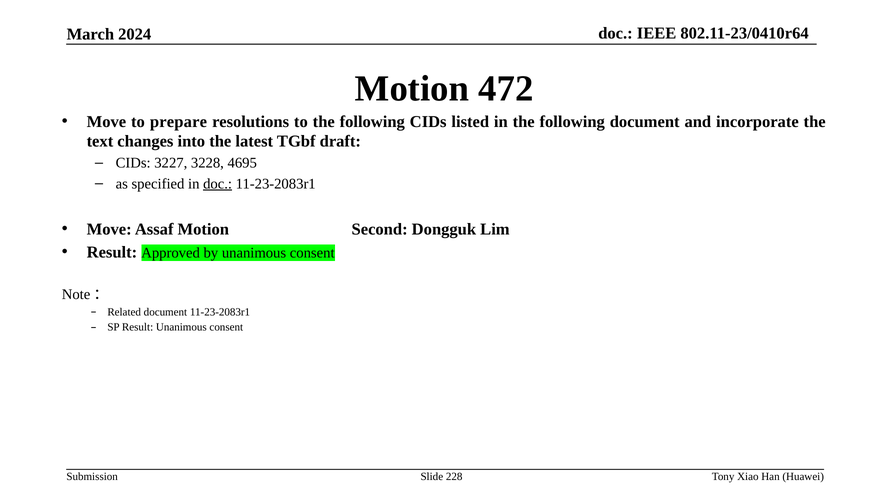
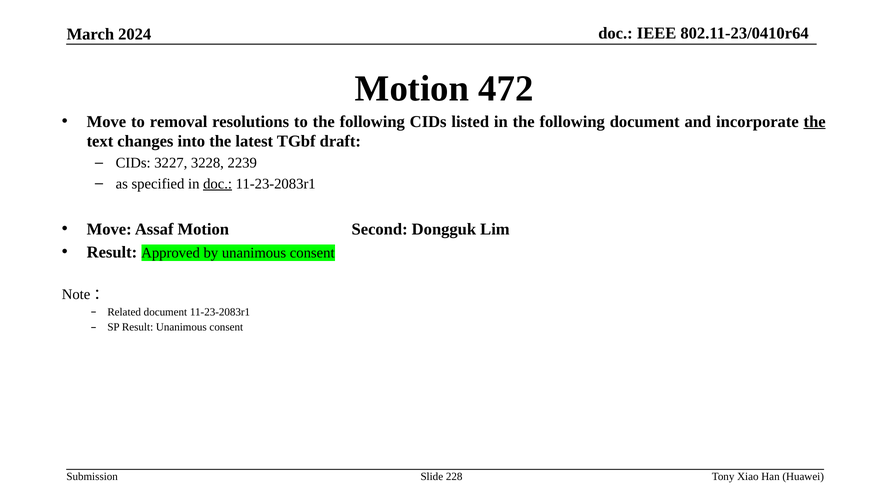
prepare: prepare -> removal
the at (815, 122) underline: none -> present
4695: 4695 -> 2239
